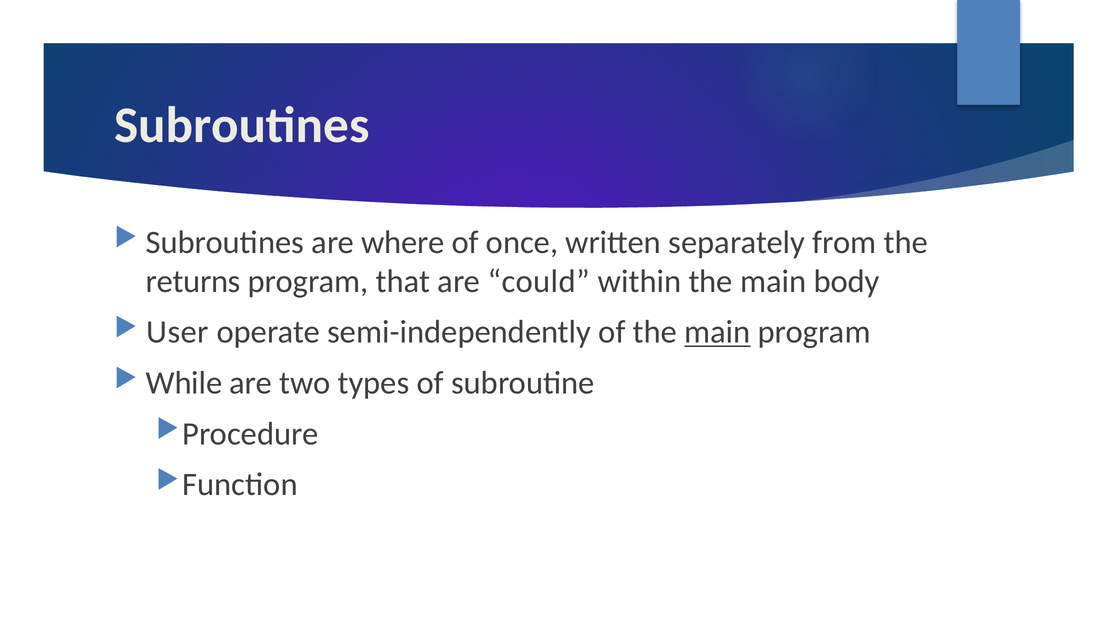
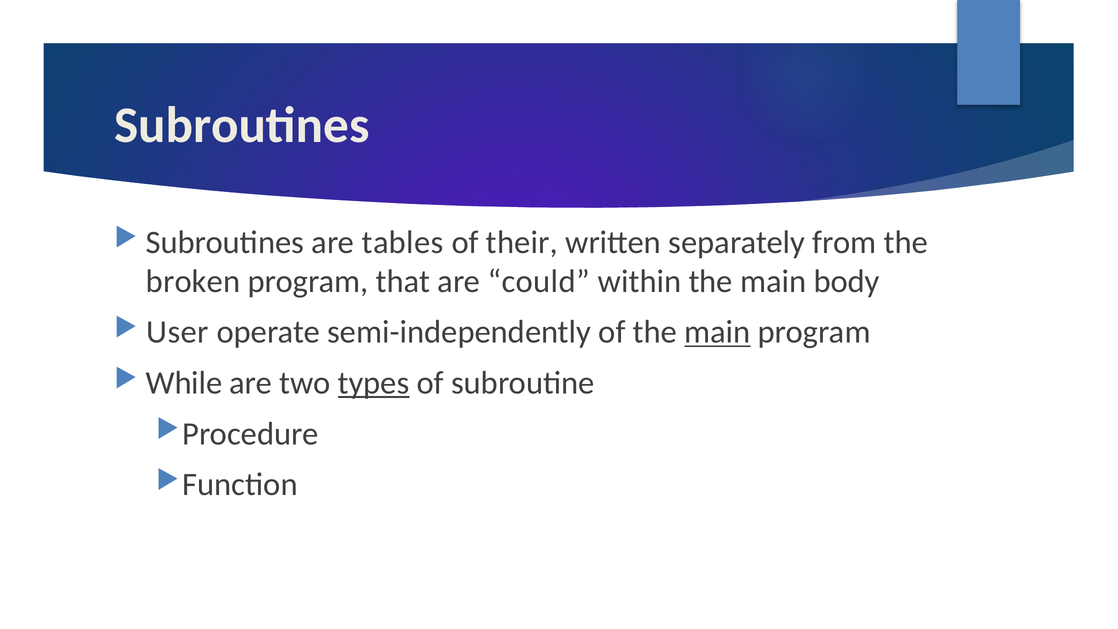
where: where -> tables
once: once -> their
returns: returns -> broken
types underline: none -> present
